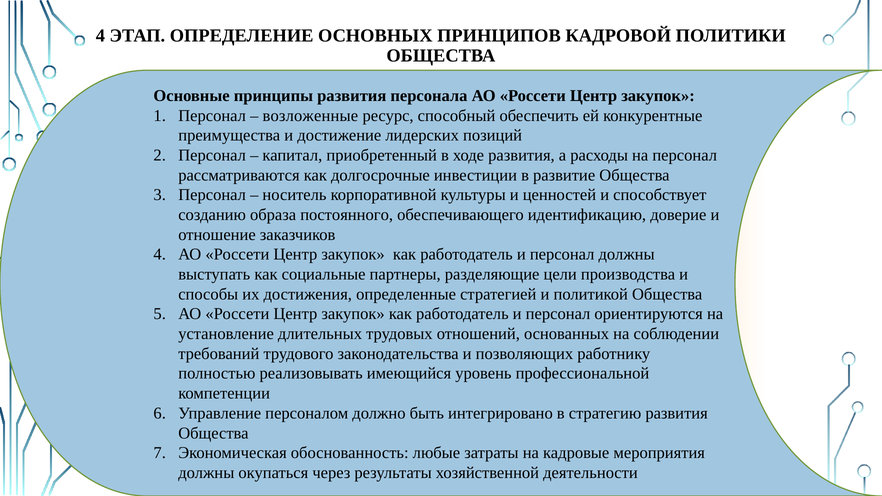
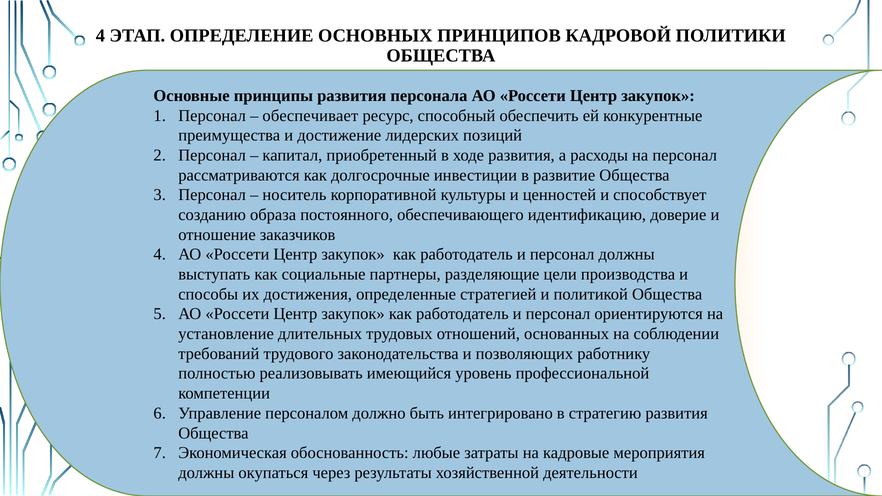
возложенные: возложенные -> обеспечивает
